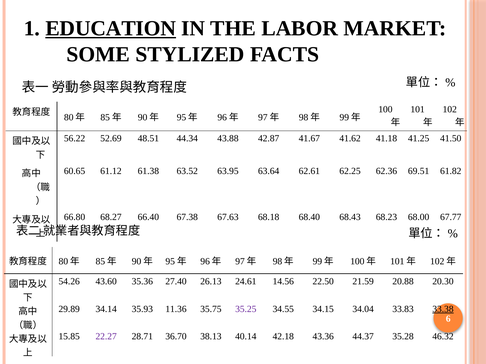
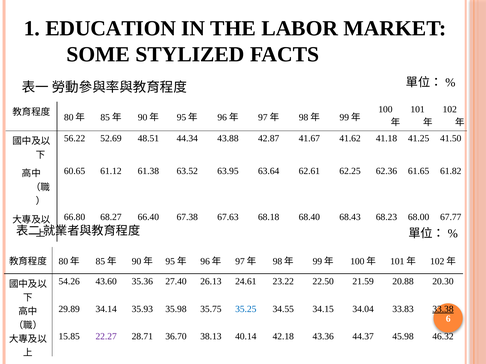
EDUCATION underline: present -> none
69.51: 69.51 -> 61.65
14.56: 14.56 -> 23.22
11.36: 11.36 -> 35.98
35.25 colour: purple -> blue
35.28: 35.28 -> 45.98
